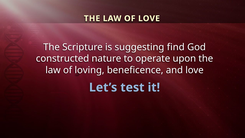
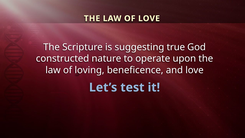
find: find -> true
